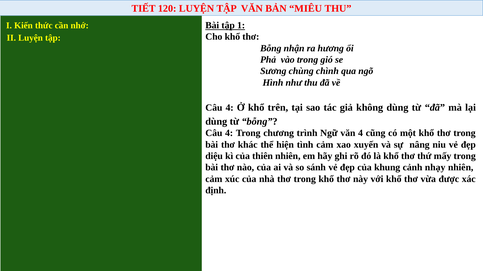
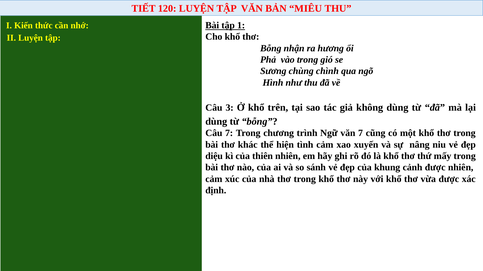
4 at (230, 108): 4 -> 3
4 at (229, 134): 4 -> 7
văn 4: 4 -> 7
cảnh nhạy: nhạy -> được
